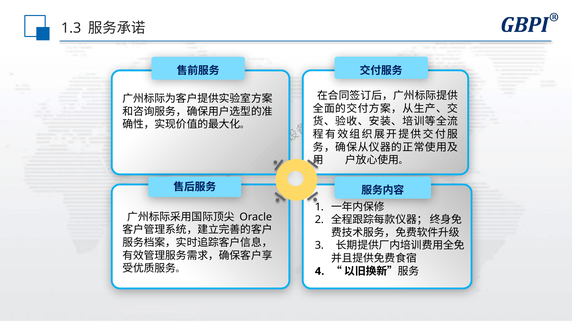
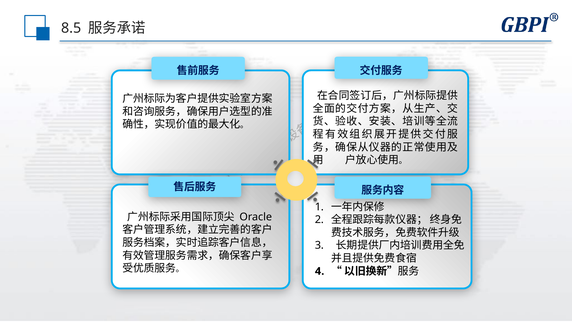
1.3: 1.3 -> 8.5
